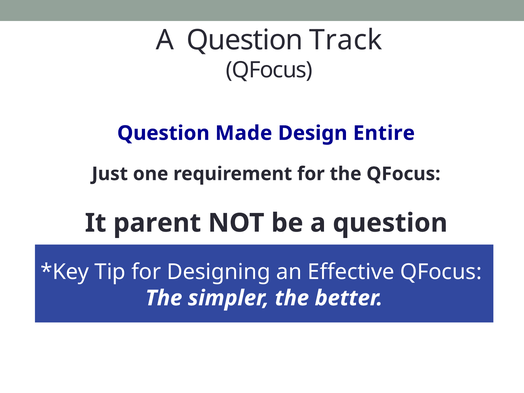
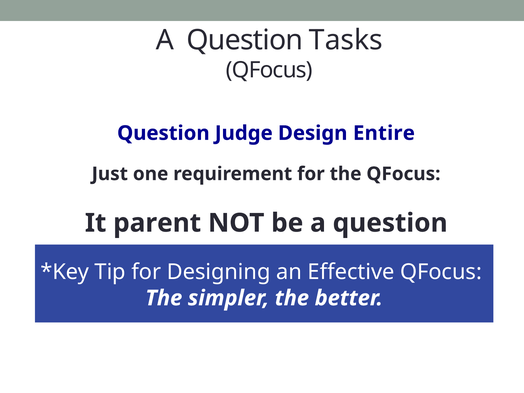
Track: Track -> Tasks
Made: Made -> Judge
